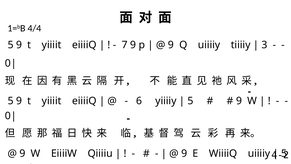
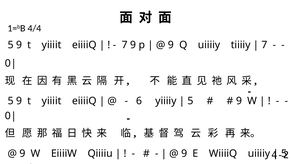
3 at (264, 45): 3 -> 7
